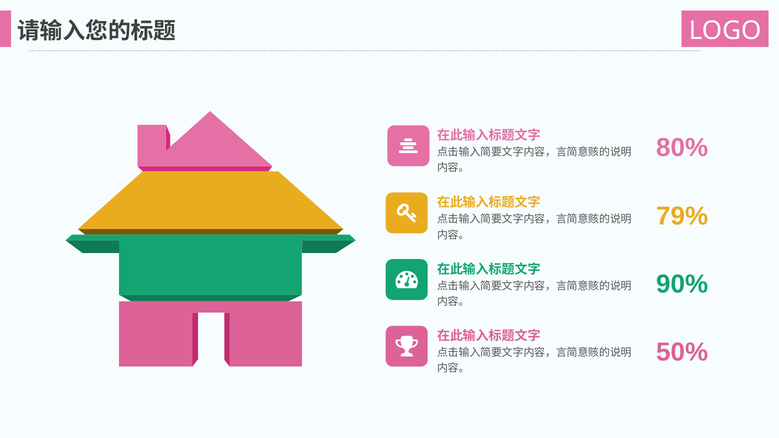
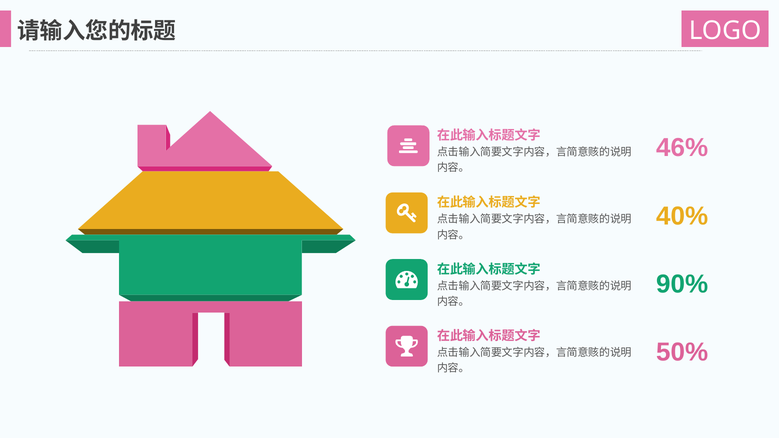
80%: 80% -> 46%
79%: 79% -> 40%
